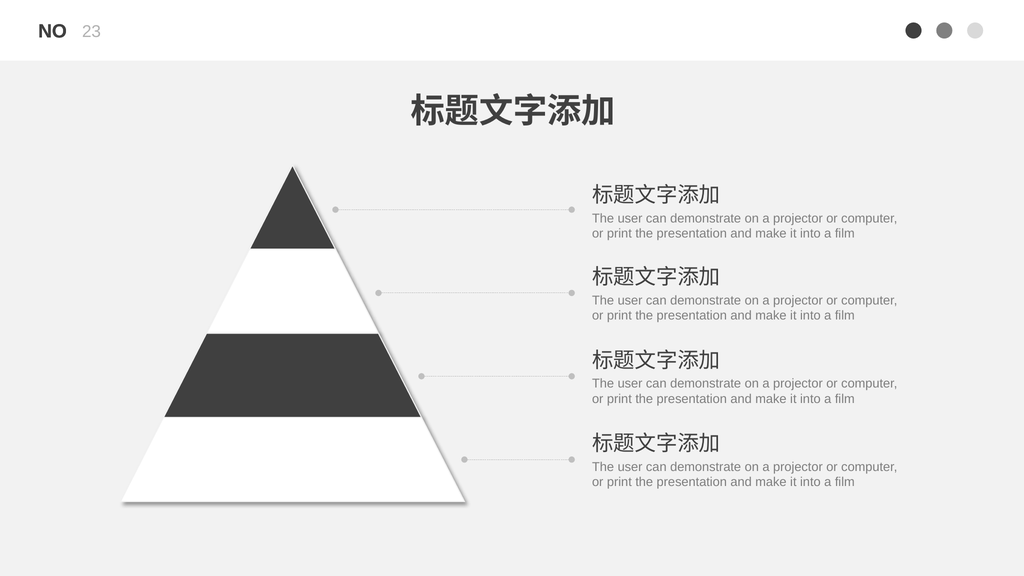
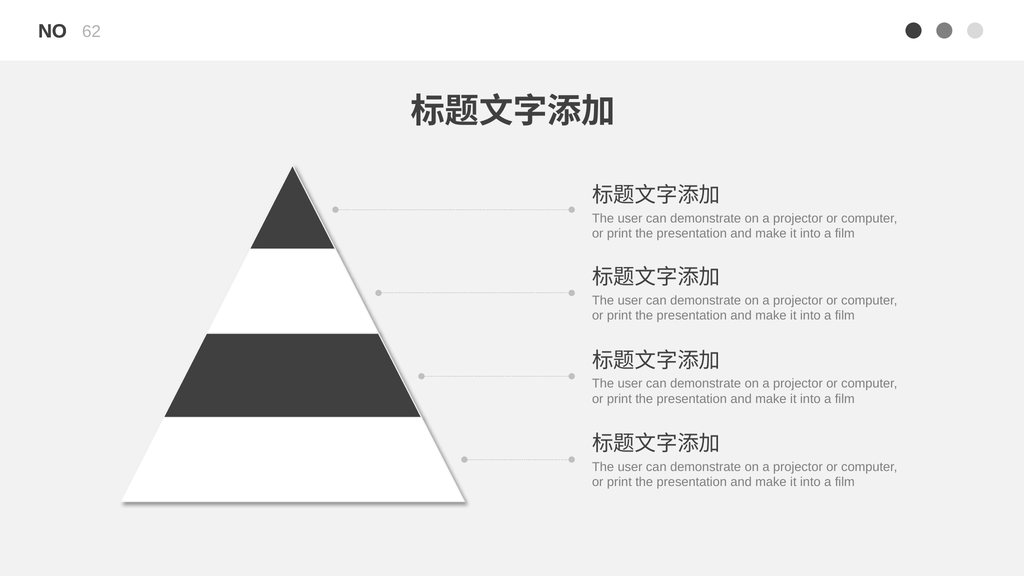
23: 23 -> 62
